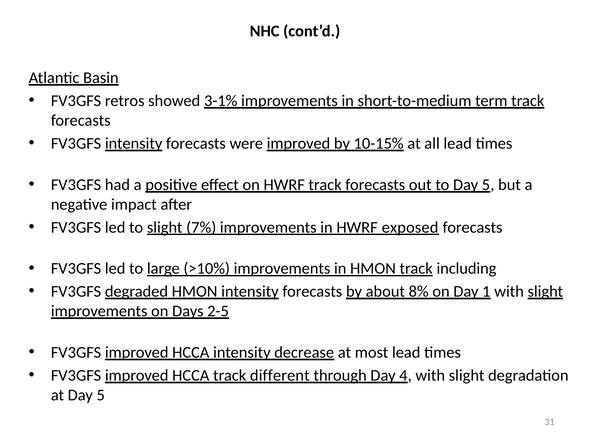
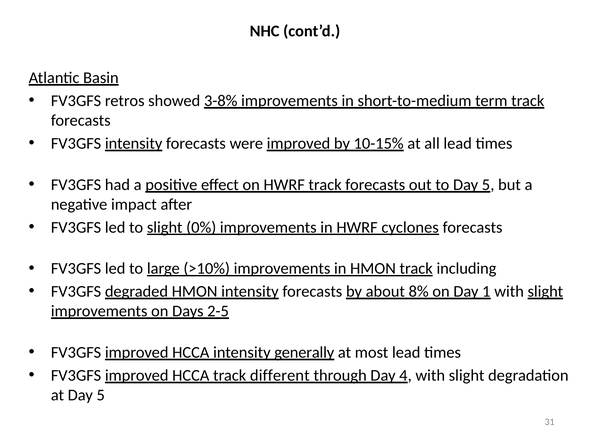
3-1%: 3-1% -> 3-8%
7%: 7% -> 0%
exposed: exposed -> cyclones
decrease: decrease -> generally
